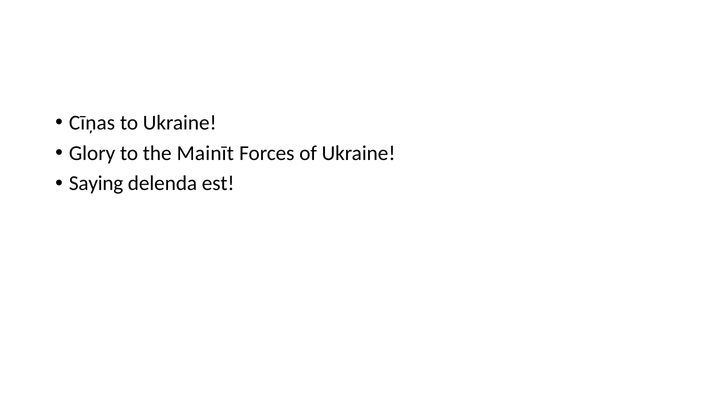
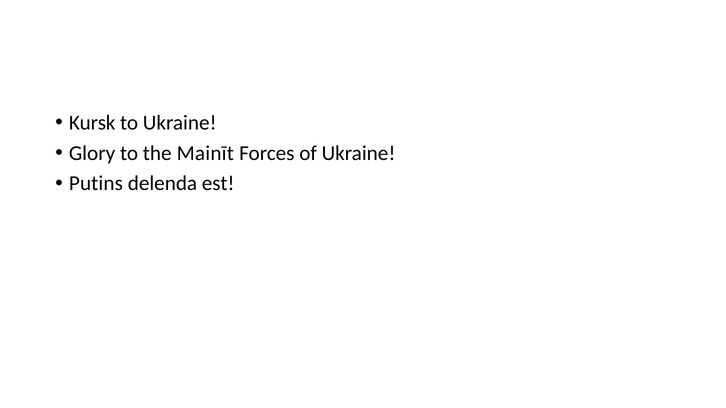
Cīņas: Cīņas -> Kursk
Saying: Saying -> Putins
